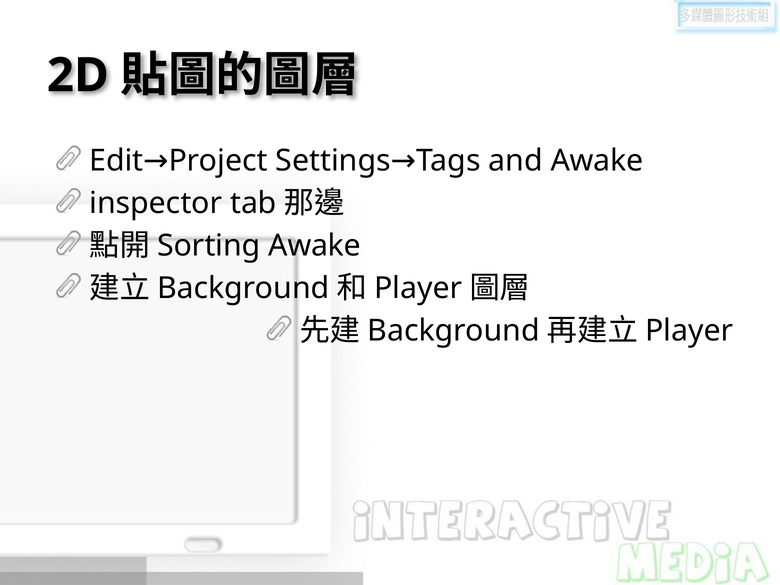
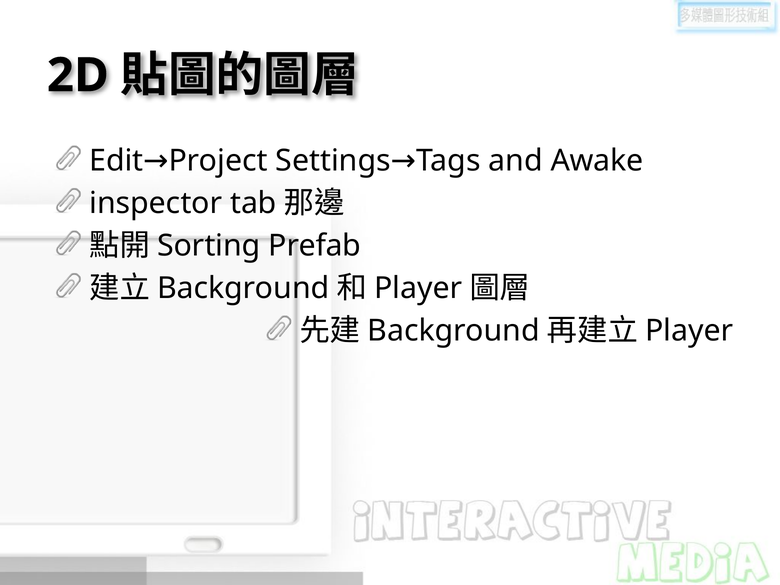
Awake at (315, 246): Awake -> Prefab
